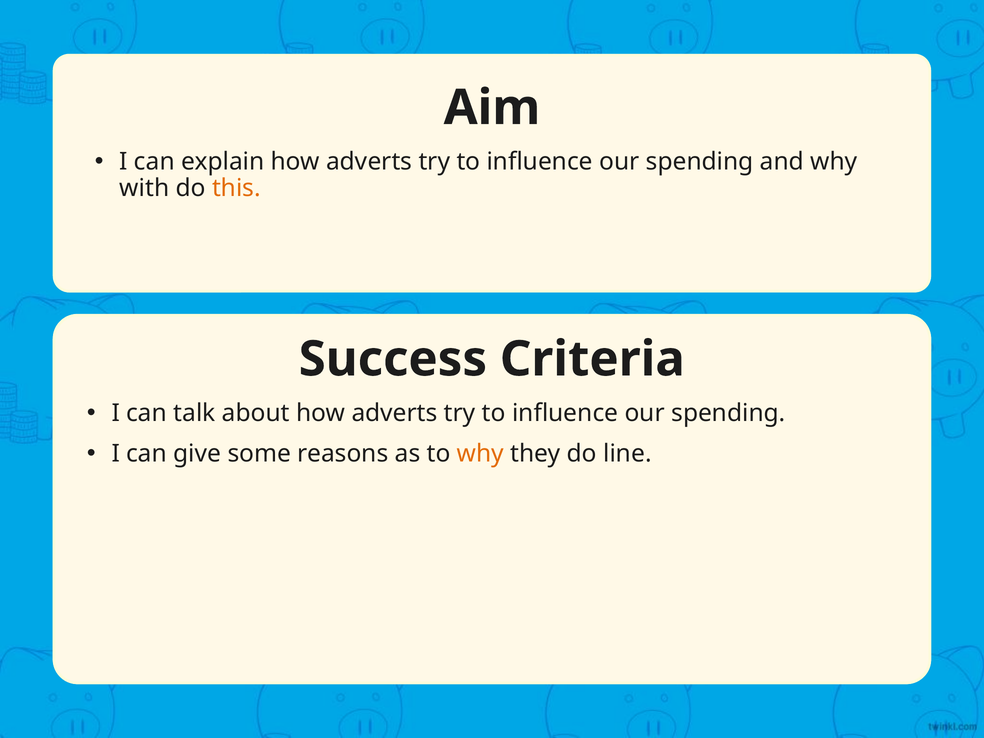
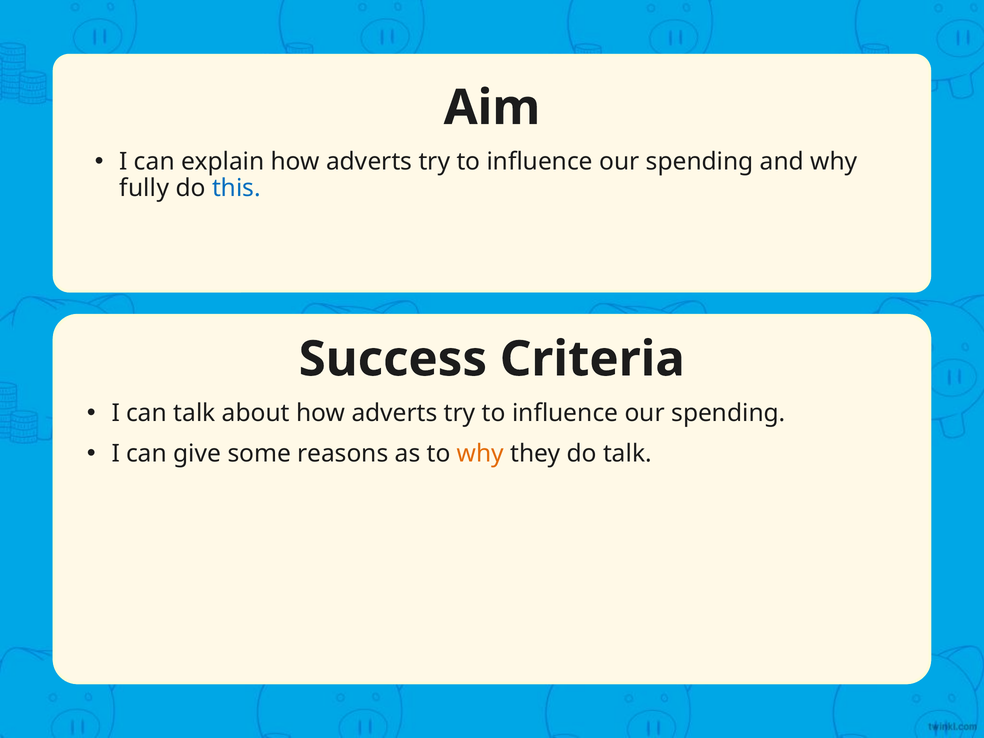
with: with -> fully
this colour: orange -> blue
do line: line -> talk
